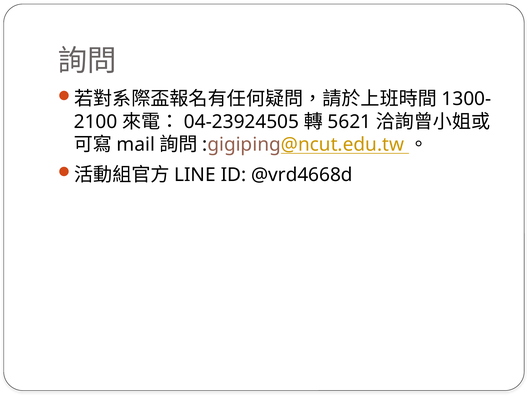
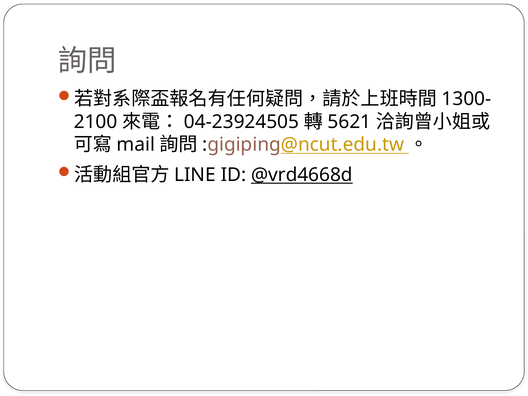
@vrd4668d underline: none -> present
